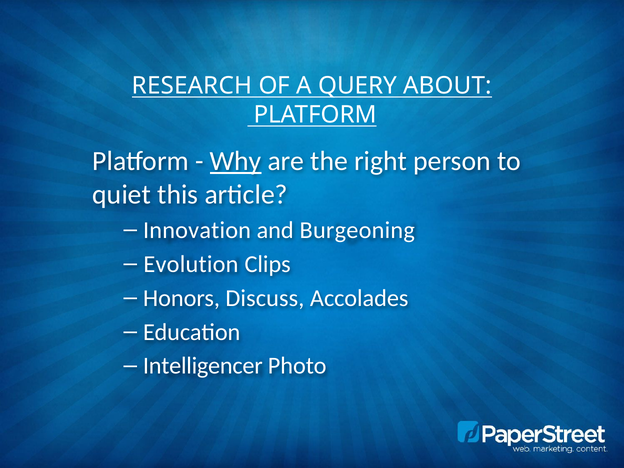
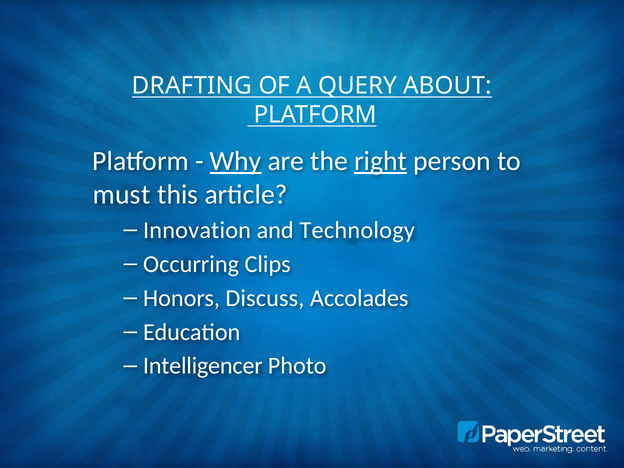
RESEARCH: RESEARCH -> DRAFTING
right underline: none -> present
quiet: quiet -> must
Burgeoning: Burgeoning -> Technology
Evolution: Evolution -> Occurring
